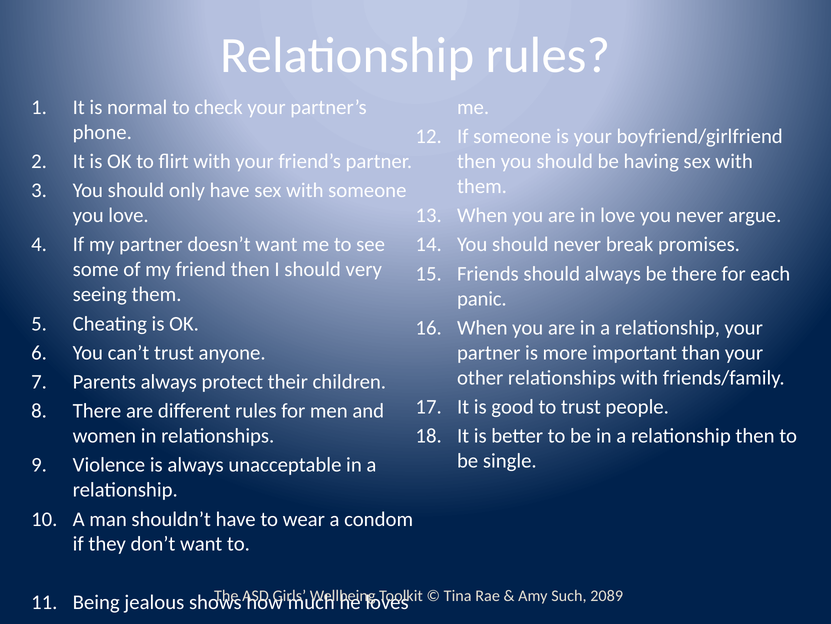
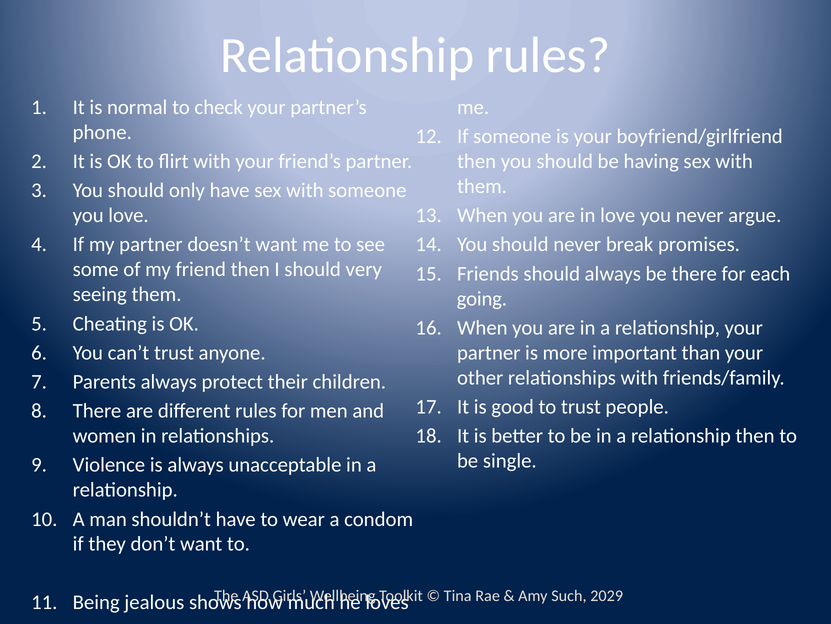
panic: panic -> going
2089: 2089 -> 2029
